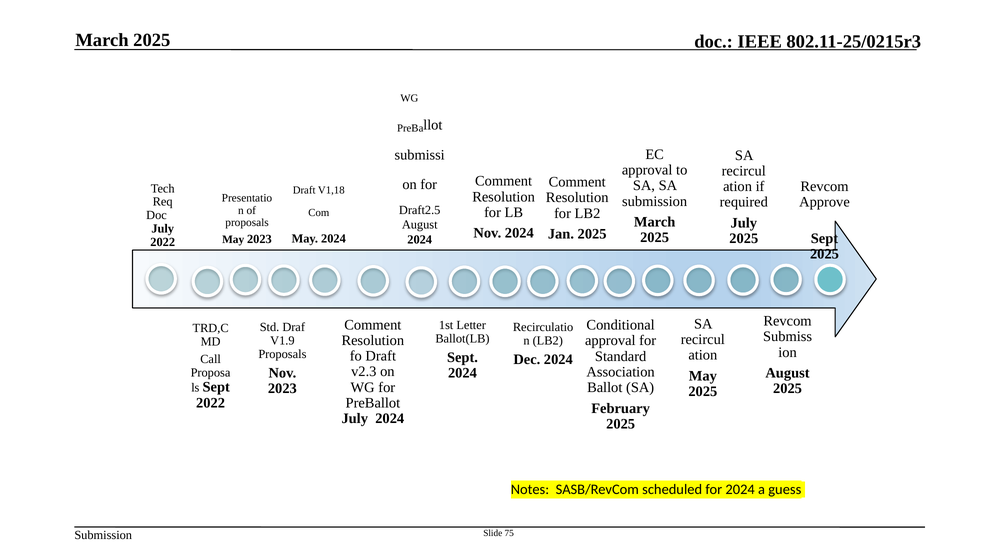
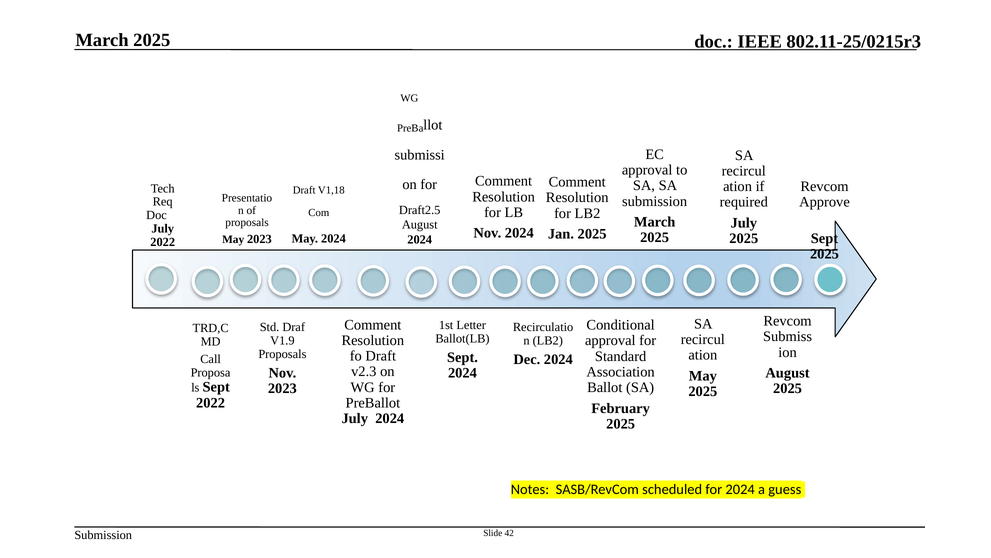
75: 75 -> 42
